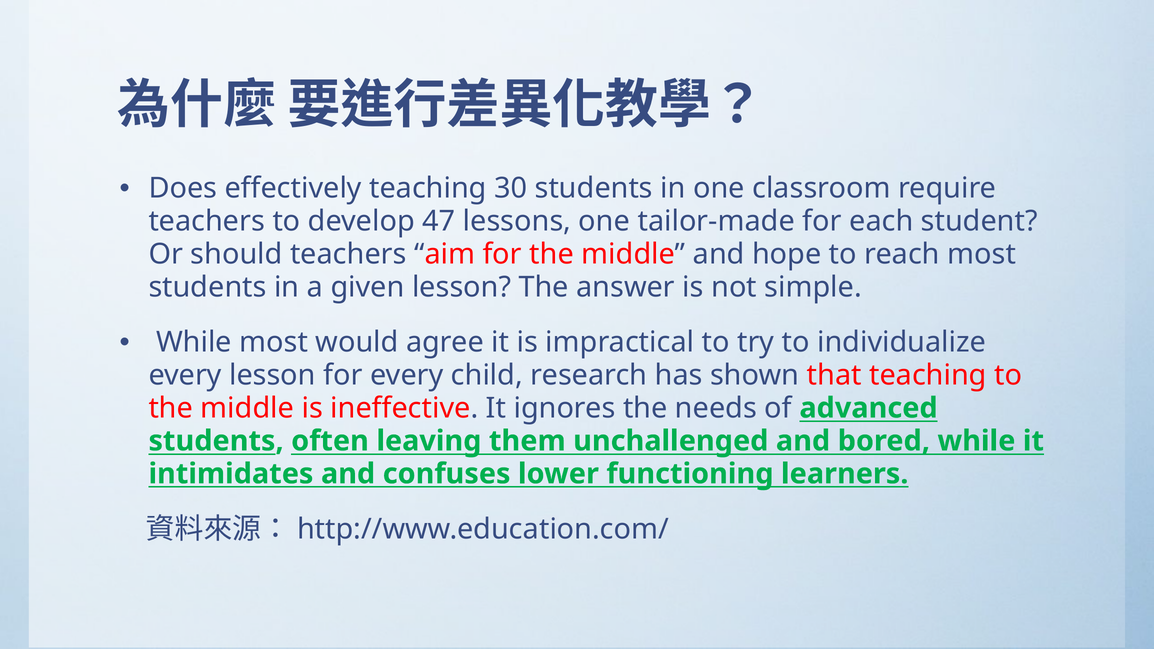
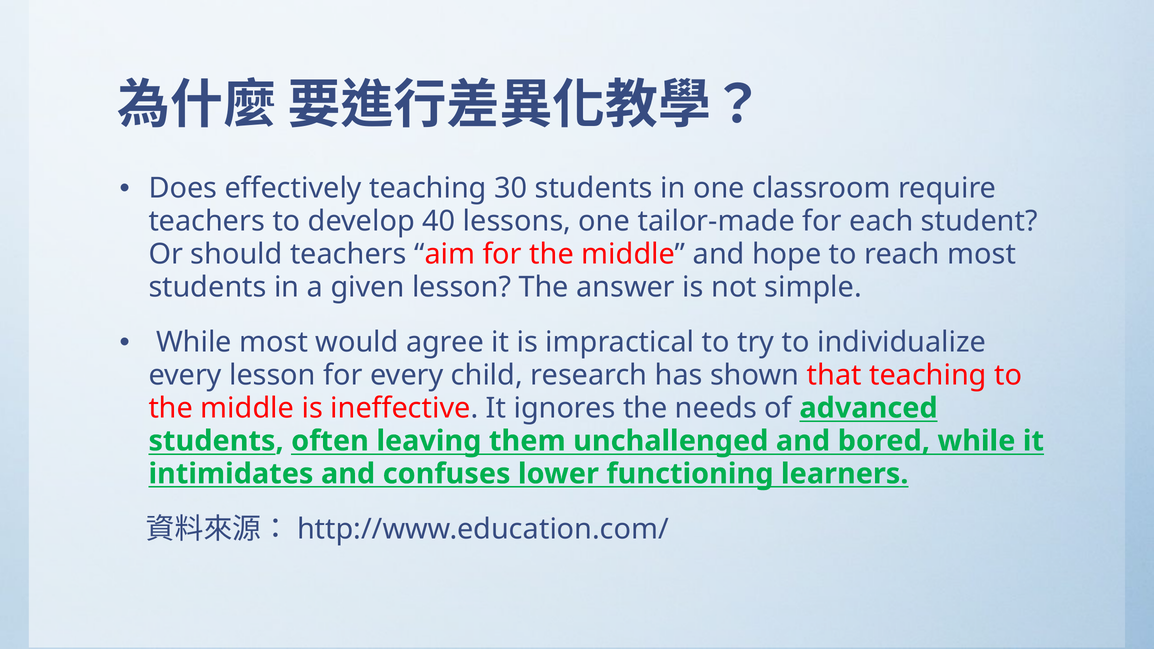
47: 47 -> 40
